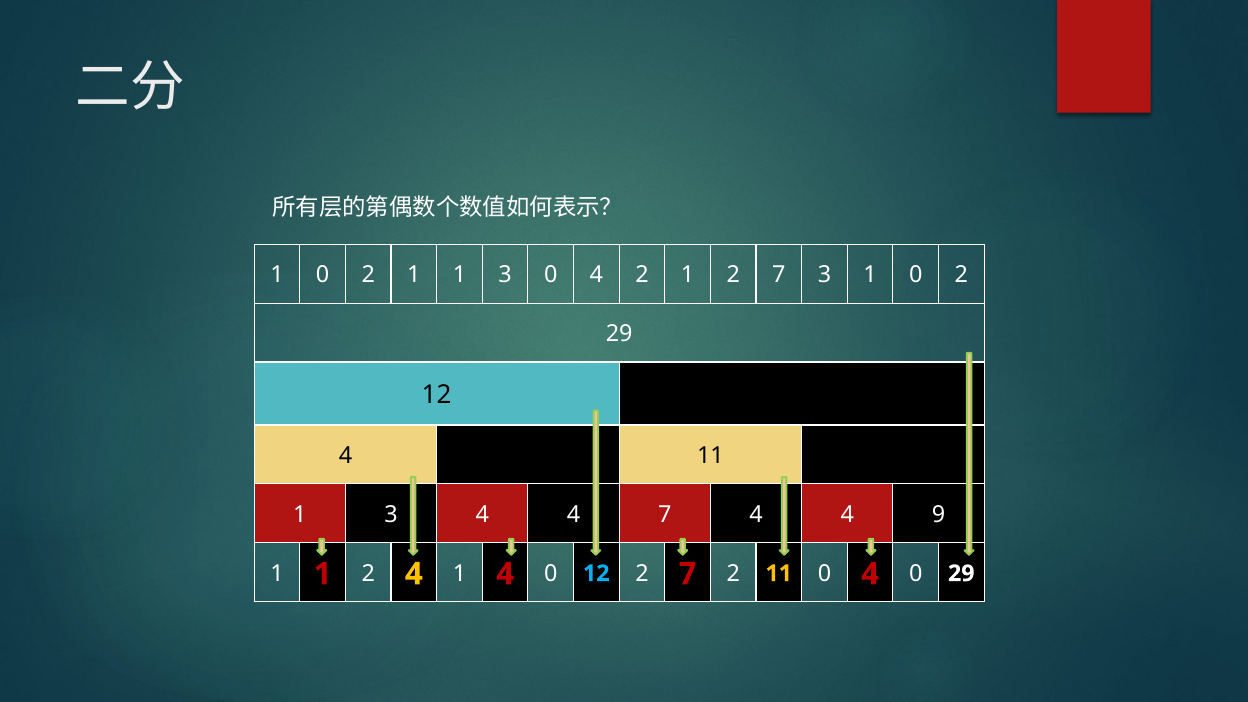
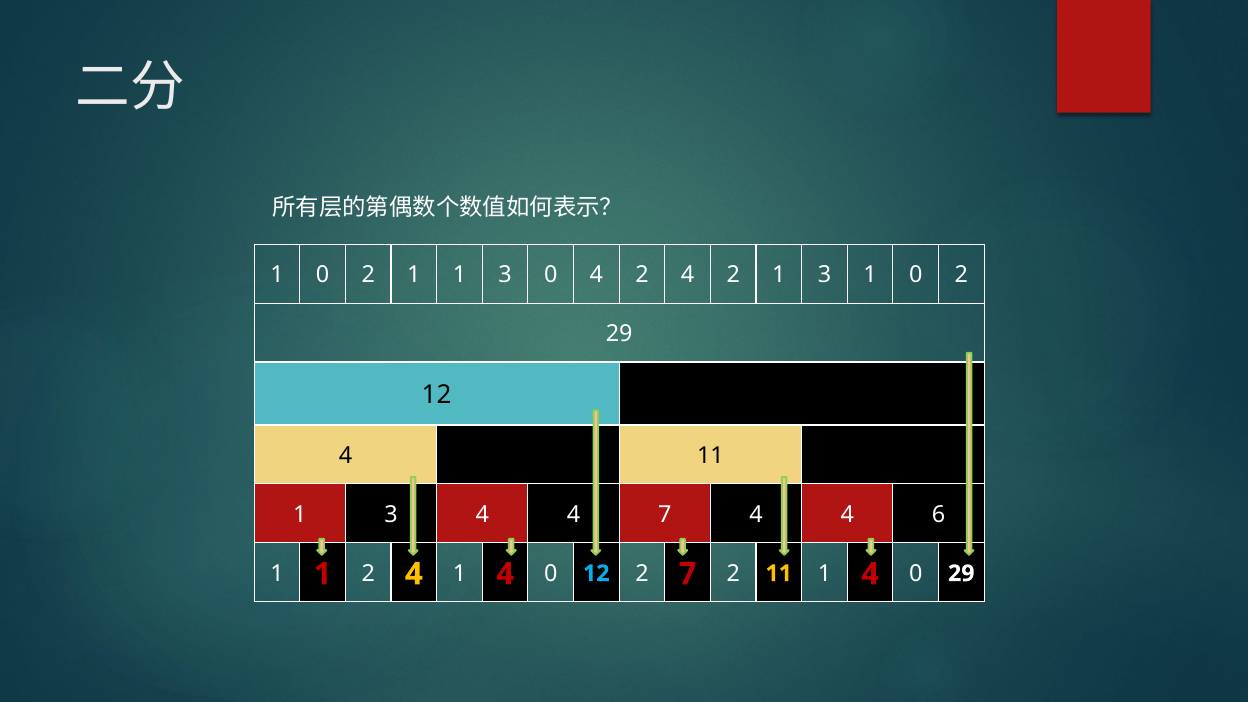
4 2 1: 1 -> 4
7 at (779, 275): 7 -> 1
4 9: 9 -> 6
11 0: 0 -> 1
